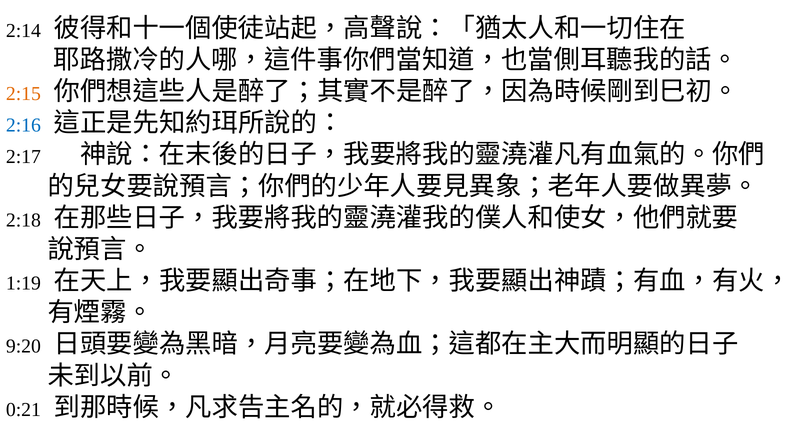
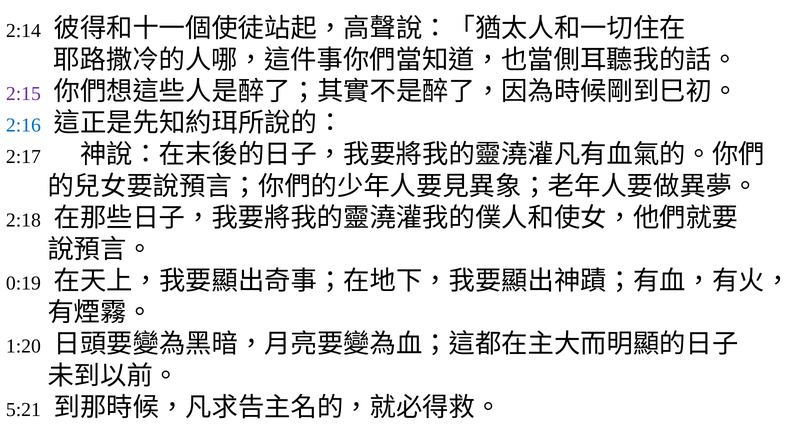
2:15 colour: orange -> purple
1:19: 1:19 -> 0:19
9:20: 9:20 -> 1:20
0:21: 0:21 -> 5:21
